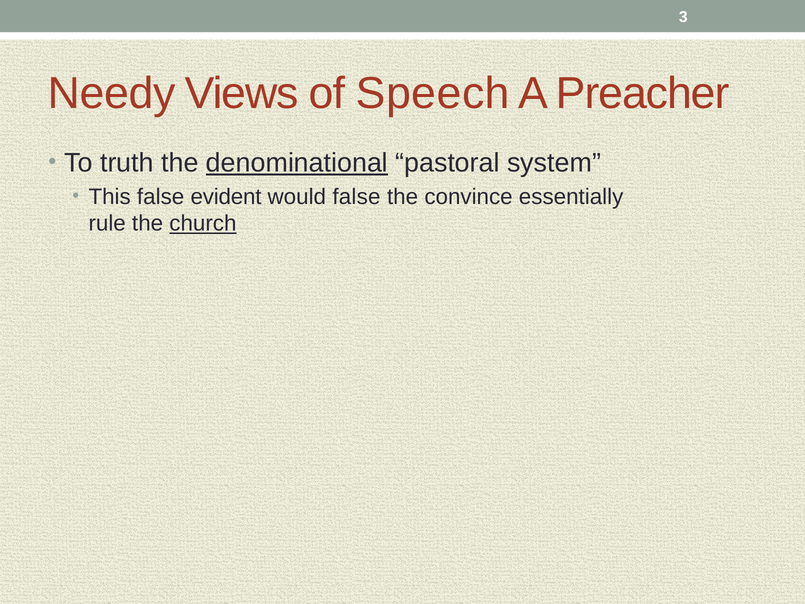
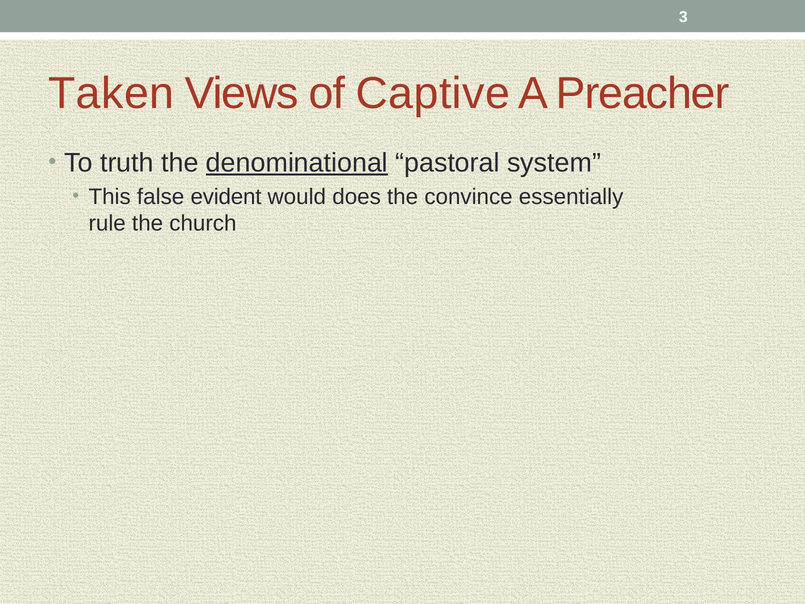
Needy: Needy -> Taken
Speech: Speech -> Captive
would false: false -> does
church underline: present -> none
